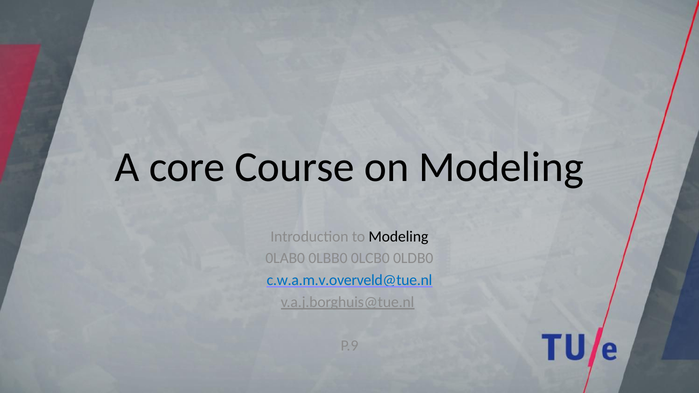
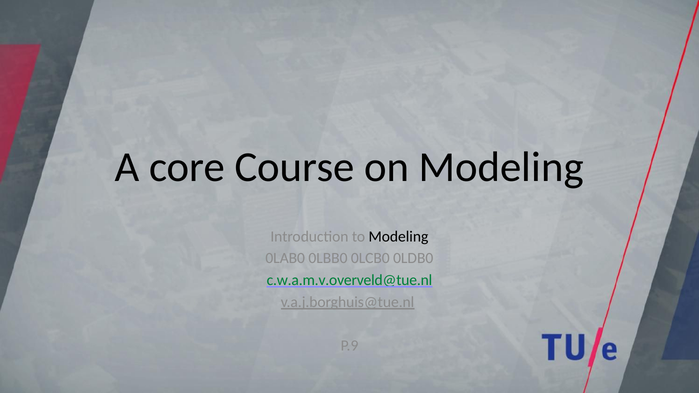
c.w.a.m.v.overveld@tue.nl colour: blue -> green
